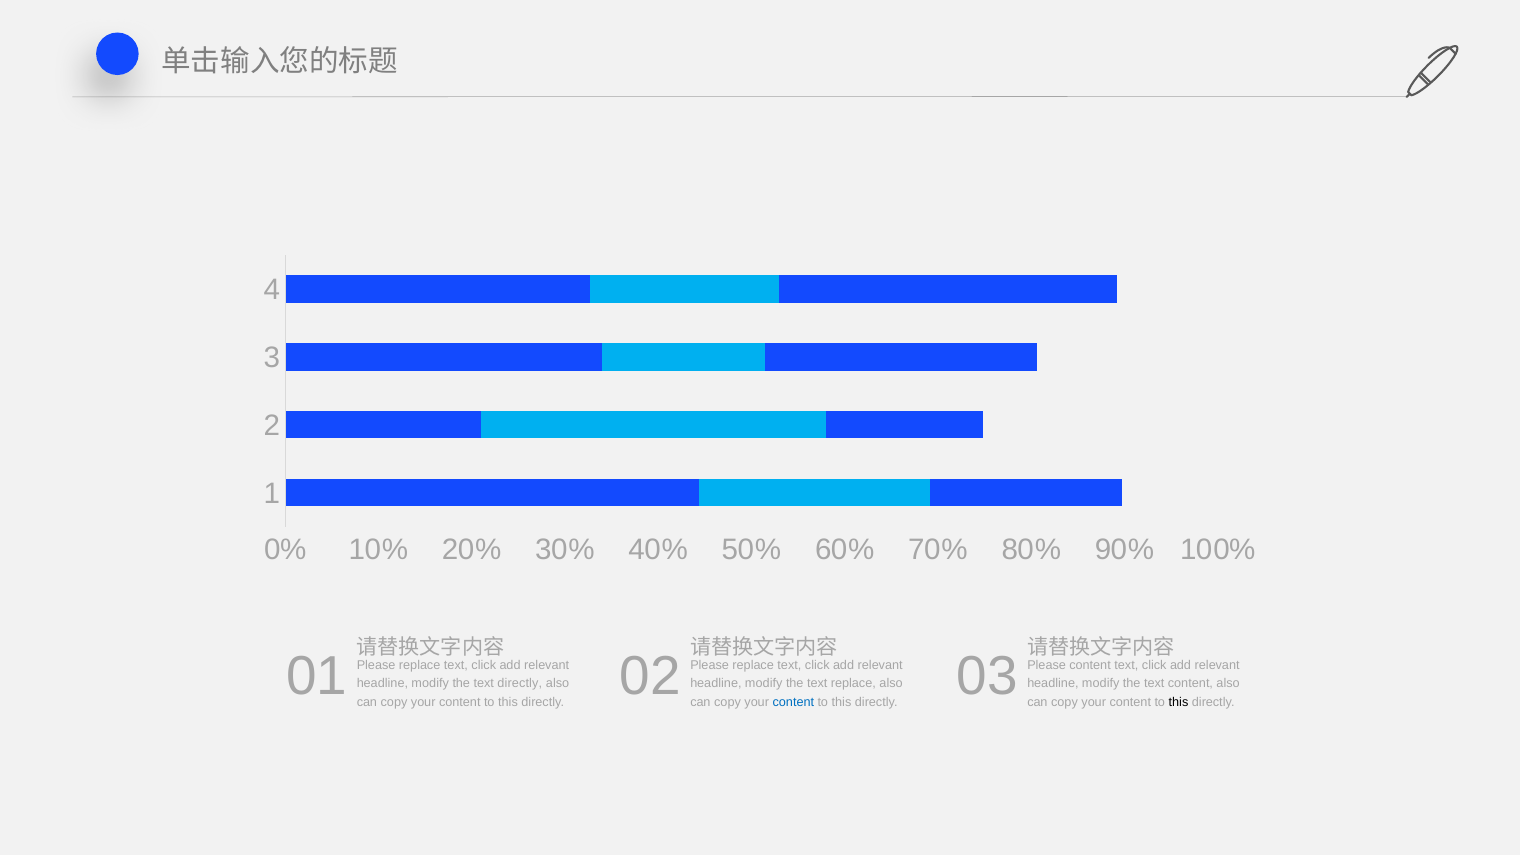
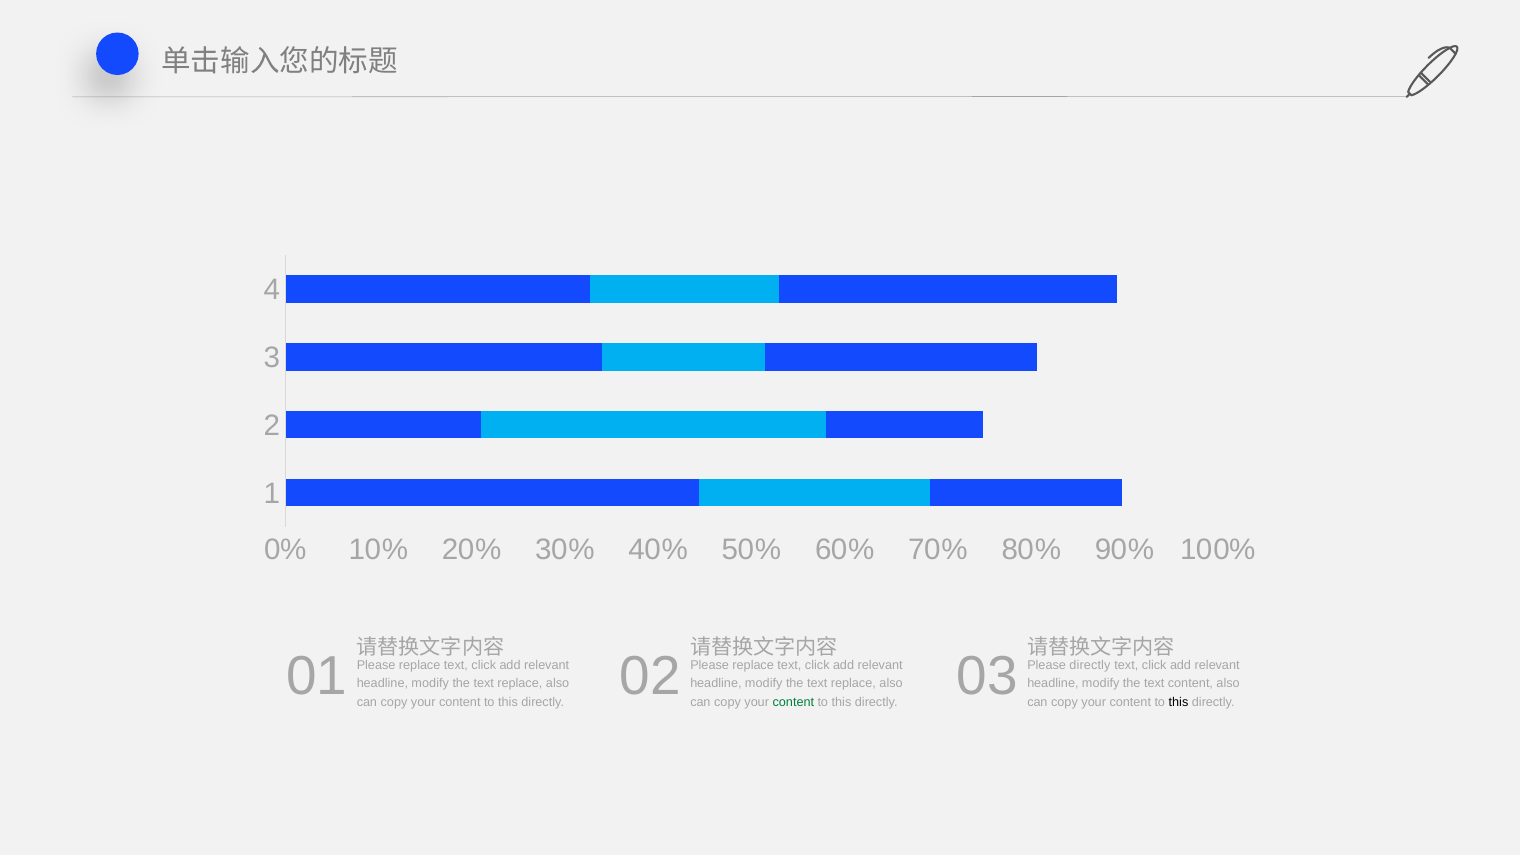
Please content: content -> directly
directly at (520, 684): directly -> replace
content at (793, 702) colour: blue -> green
